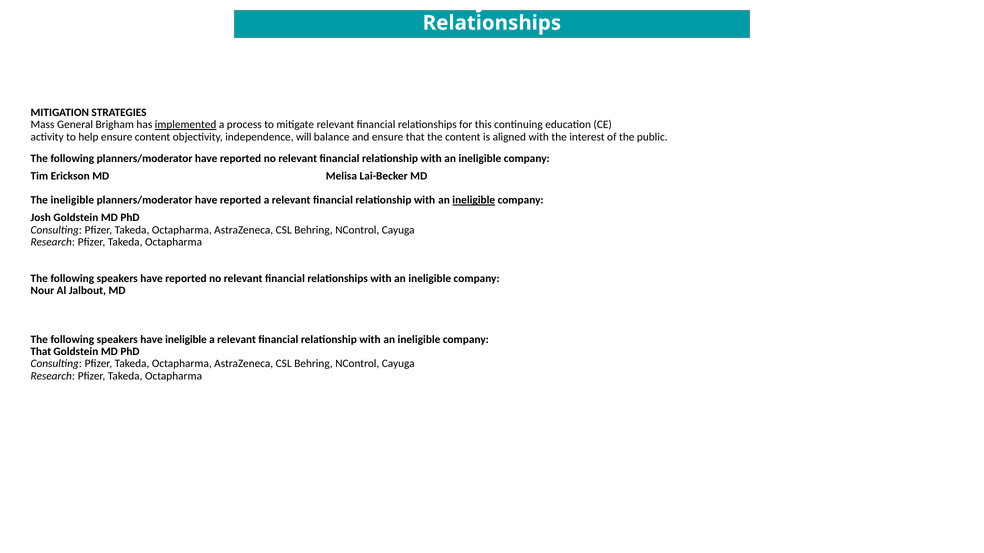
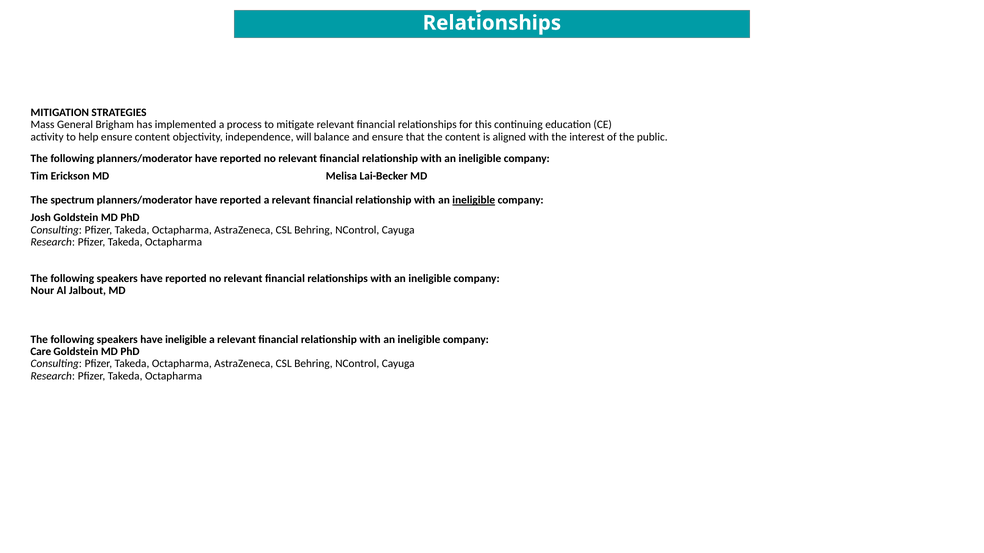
implemented underline: present -> none
The ineligible: ineligible -> spectrum
That at (41, 352): That -> Care
